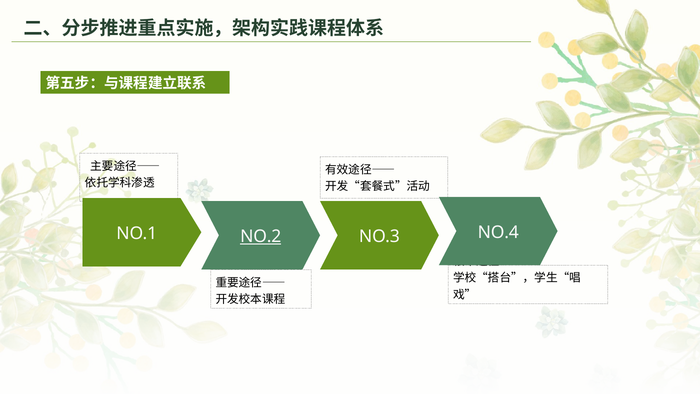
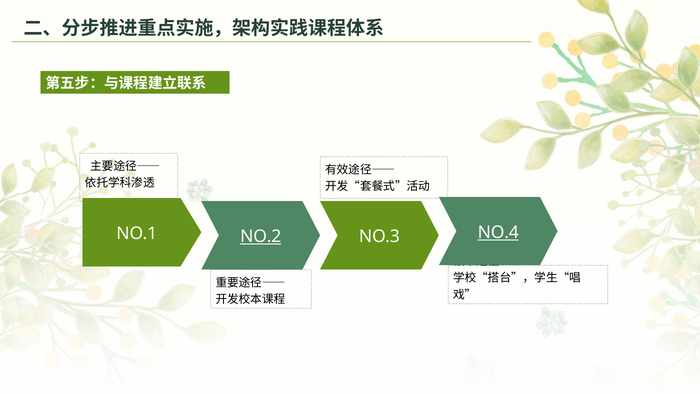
NO.4 underline: none -> present
